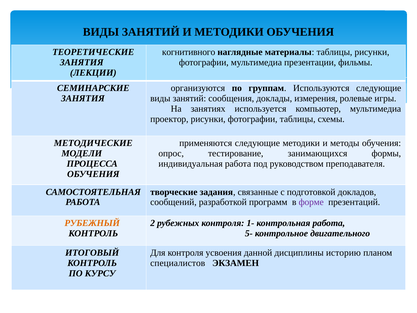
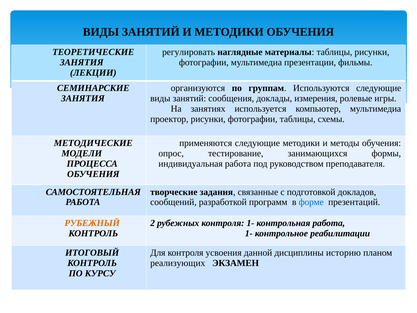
когнитивного: когнитивного -> регулировать
форме colour: purple -> blue
5- at (249, 233): 5- -> 1-
двигательного: двигательного -> реабилитации
специалистов: специалистов -> реализующих
